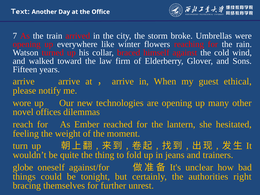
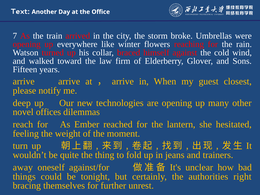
ethical: ethical -> closest
wore: wore -> deep
globe: globe -> away
